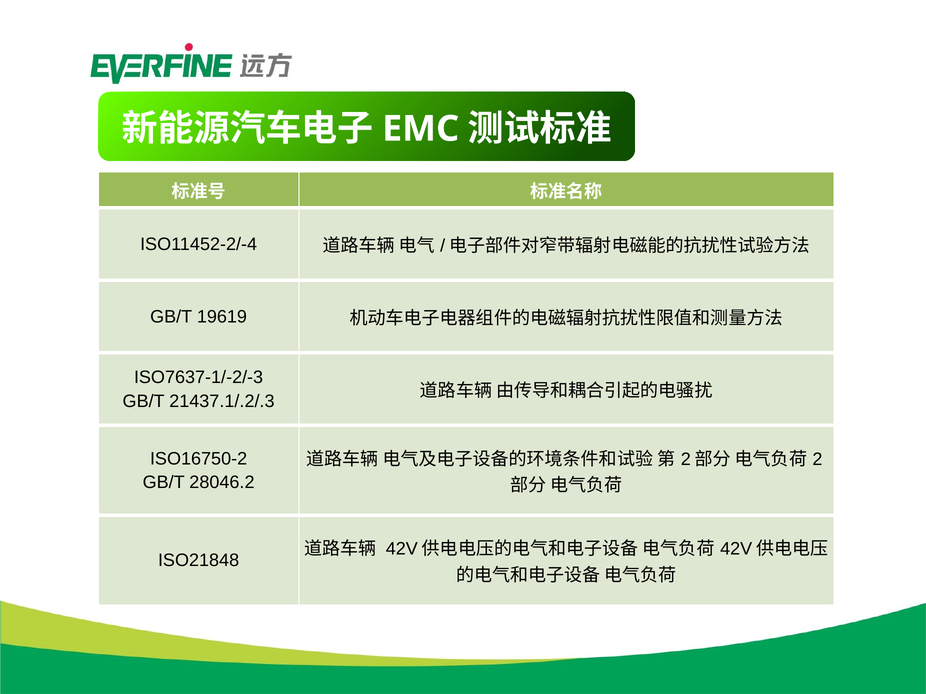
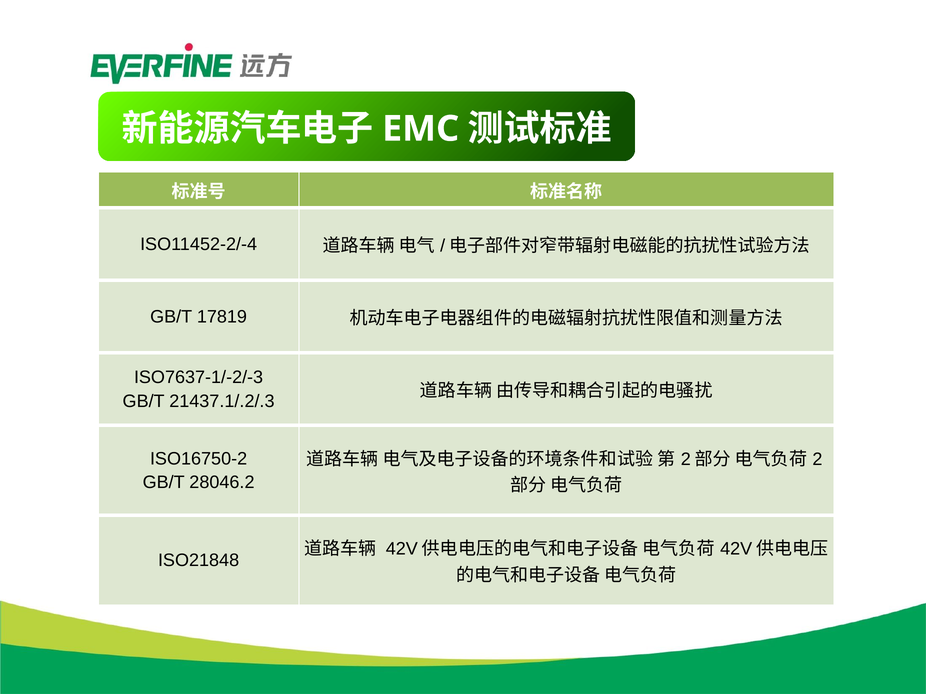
19619: 19619 -> 17819
